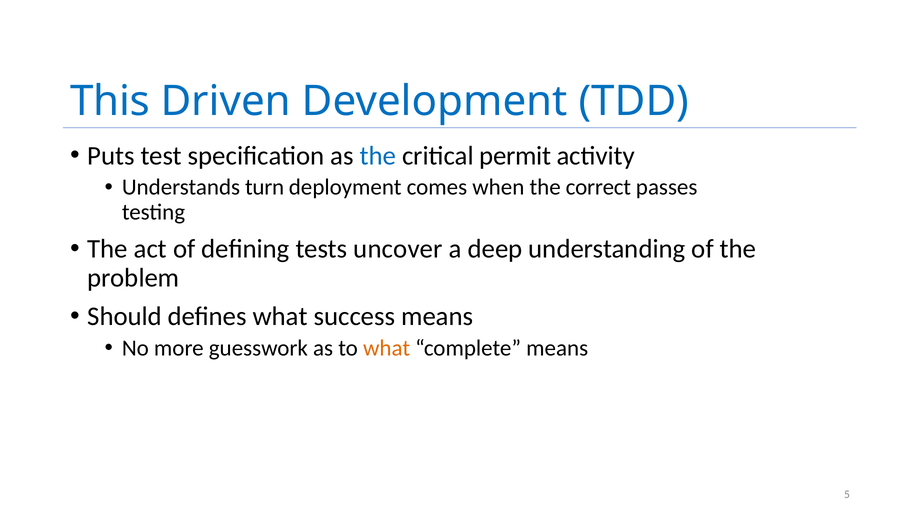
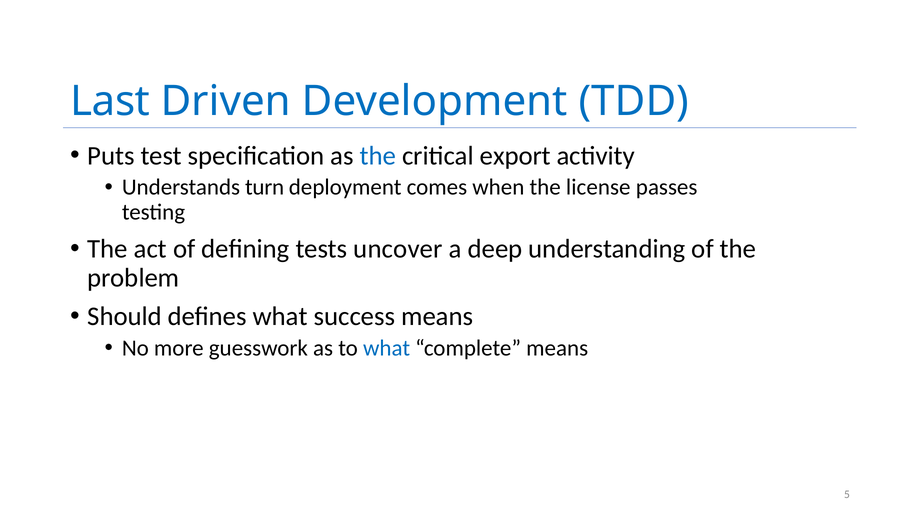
This: This -> Last
permit: permit -> export
correct: correct -> license
what at (387, 348) colour: orange -> blue
